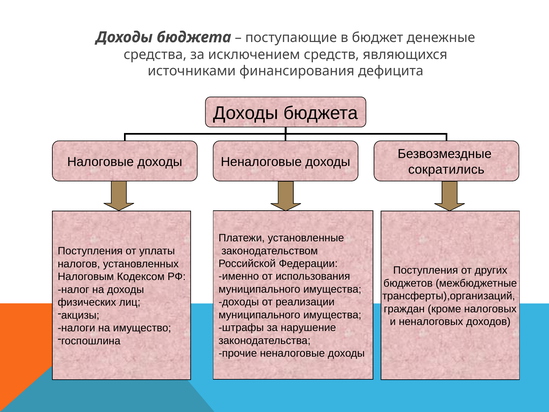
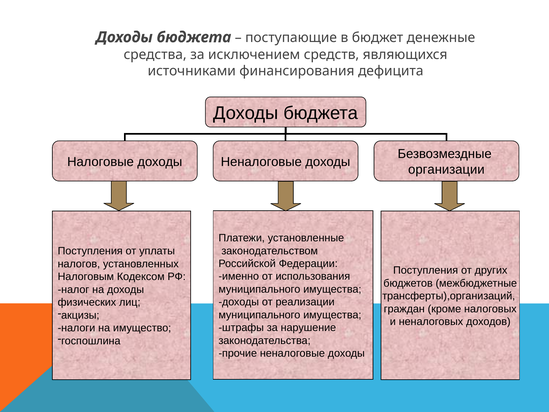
сократились: сократились -> организации
